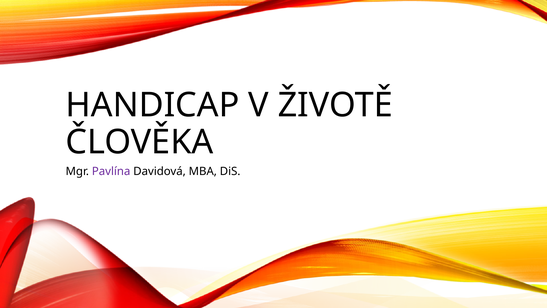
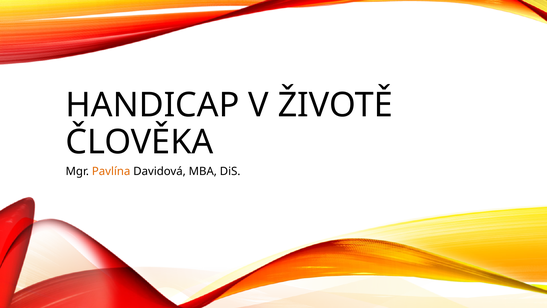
Pavlína colour: purple -> orange
